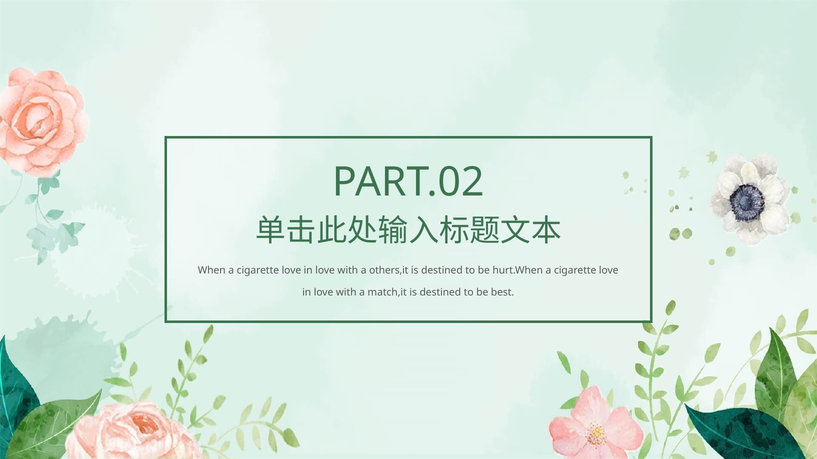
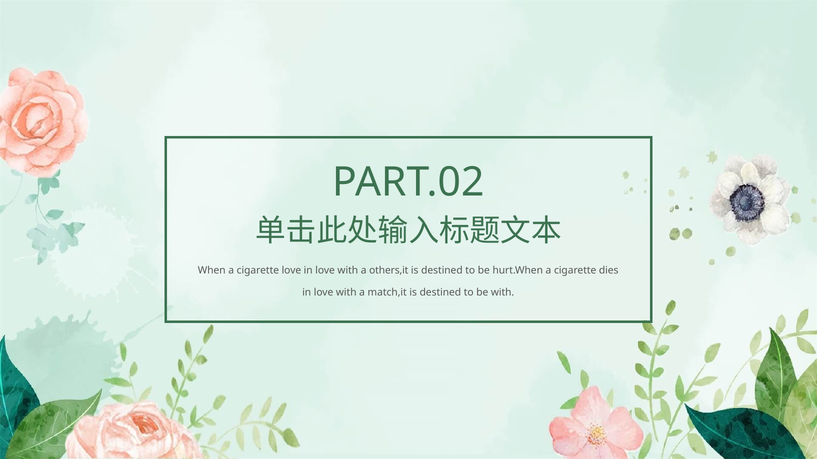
hurt.When a cigarette love: love -> dies
be best: best -> with
